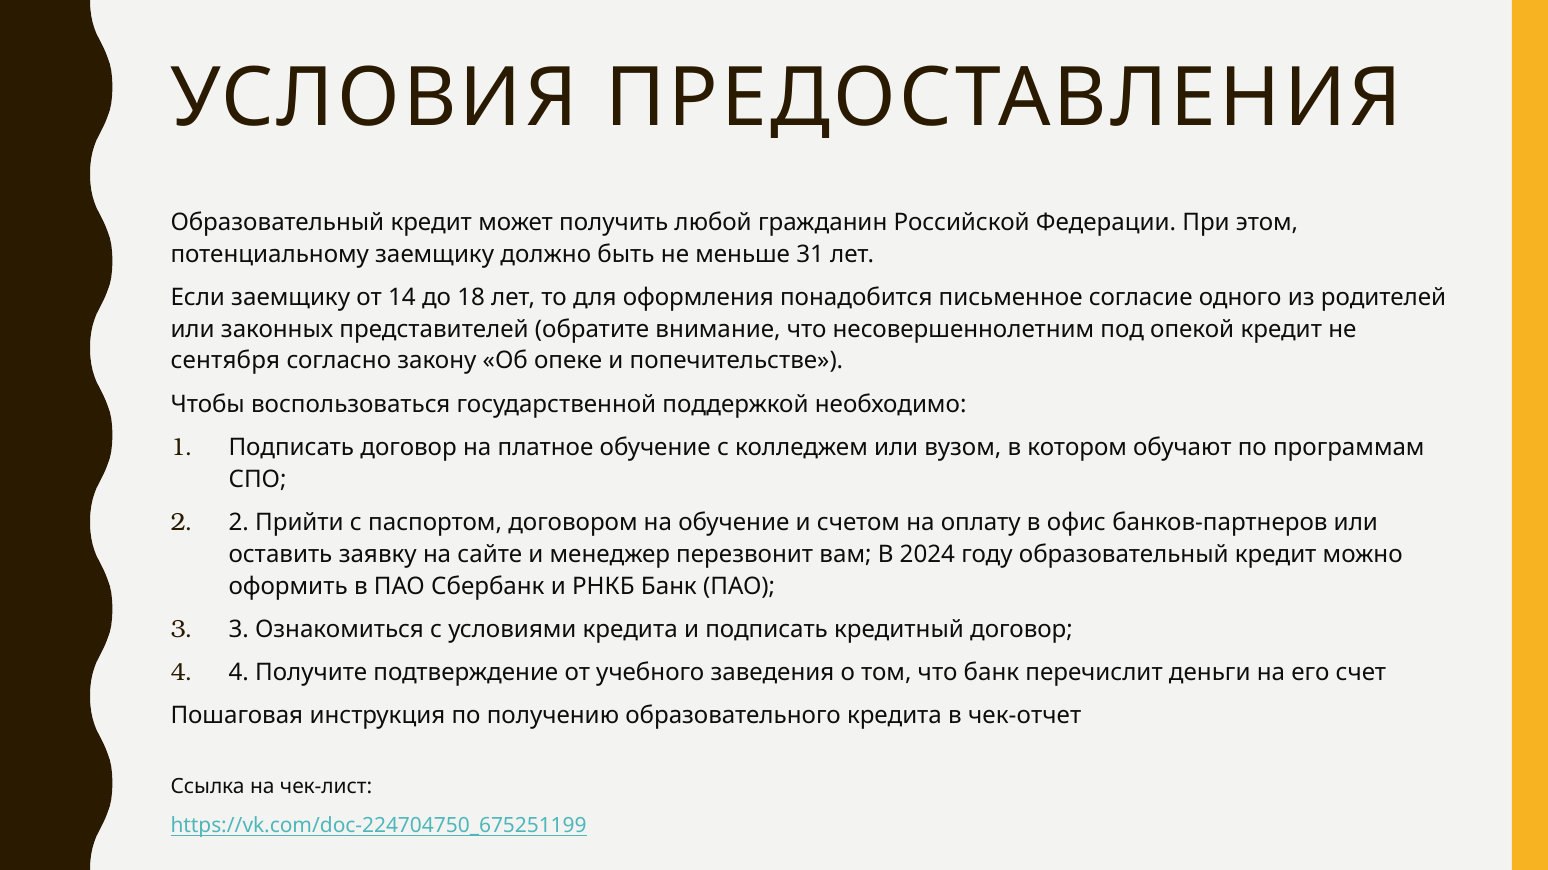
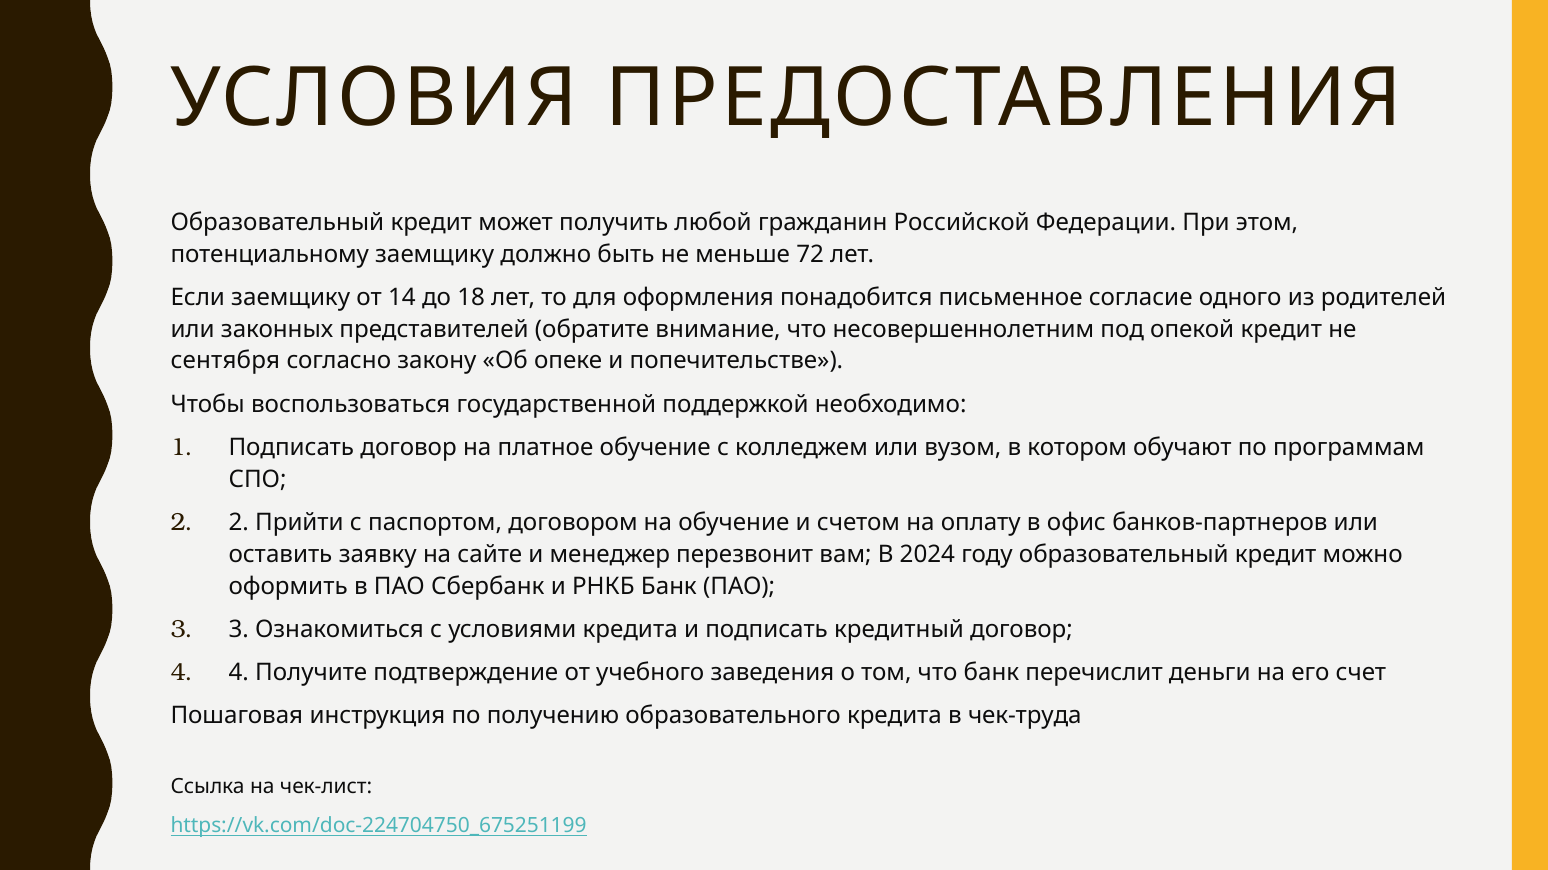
31: 31 -> 72
чек-отчет: чек-отчет -> чек-труда
